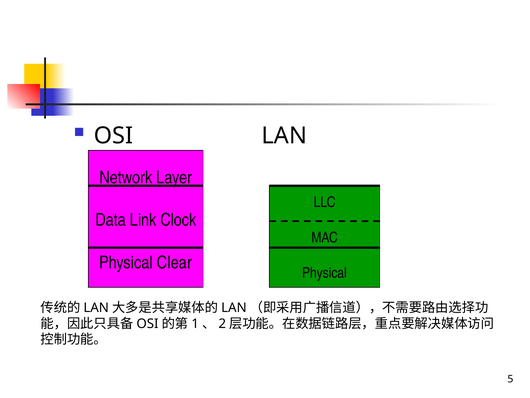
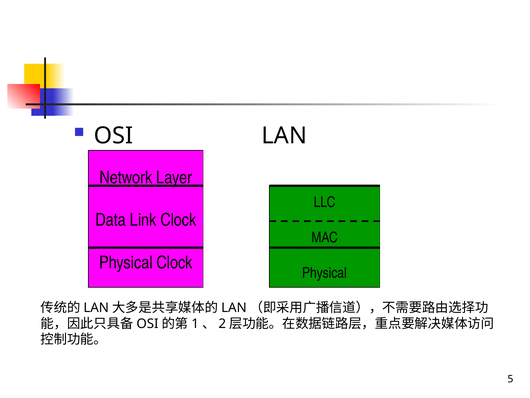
Physical Clear: Clear -> Clock
